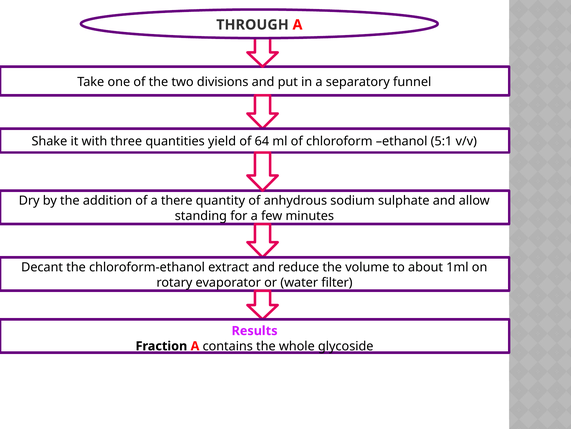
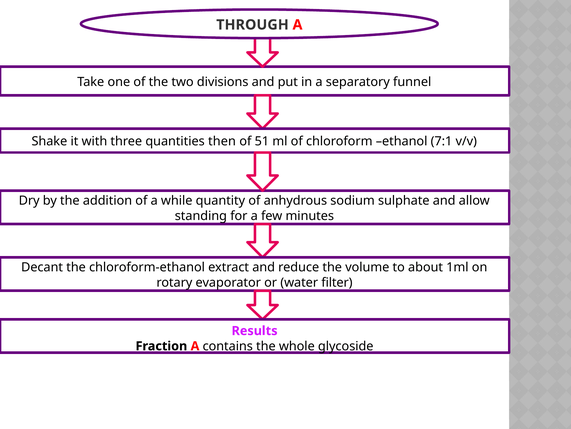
yield: yield -> then
64: 64 -> 51
5:1: 5:1 -> 7:1
there: there -> while
